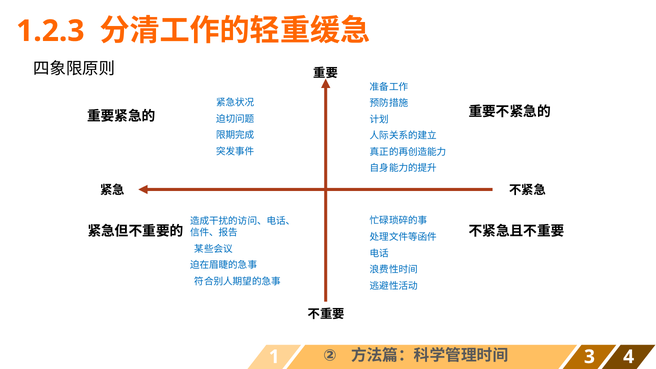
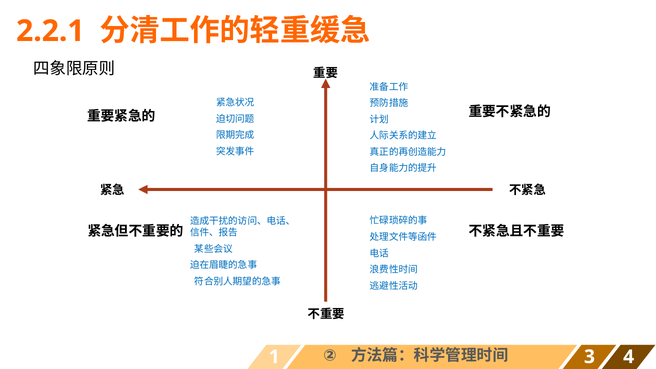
1.2.3: 1.2.3 -> 2.2.1
